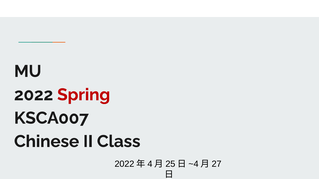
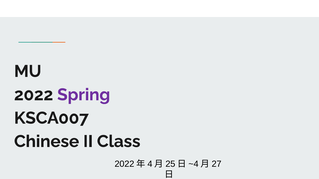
Spring colour: red -> purple
